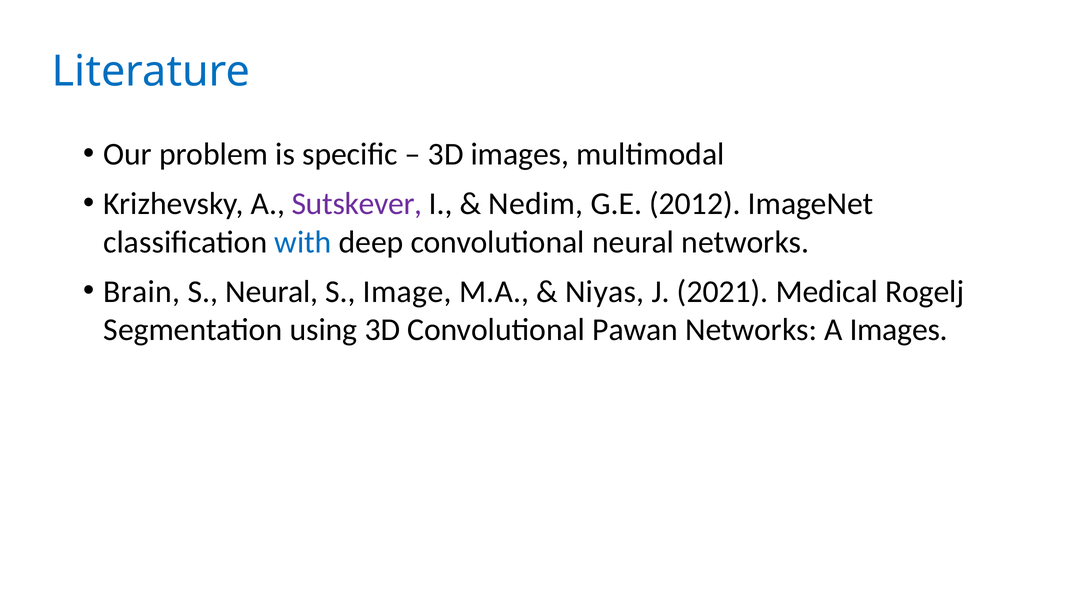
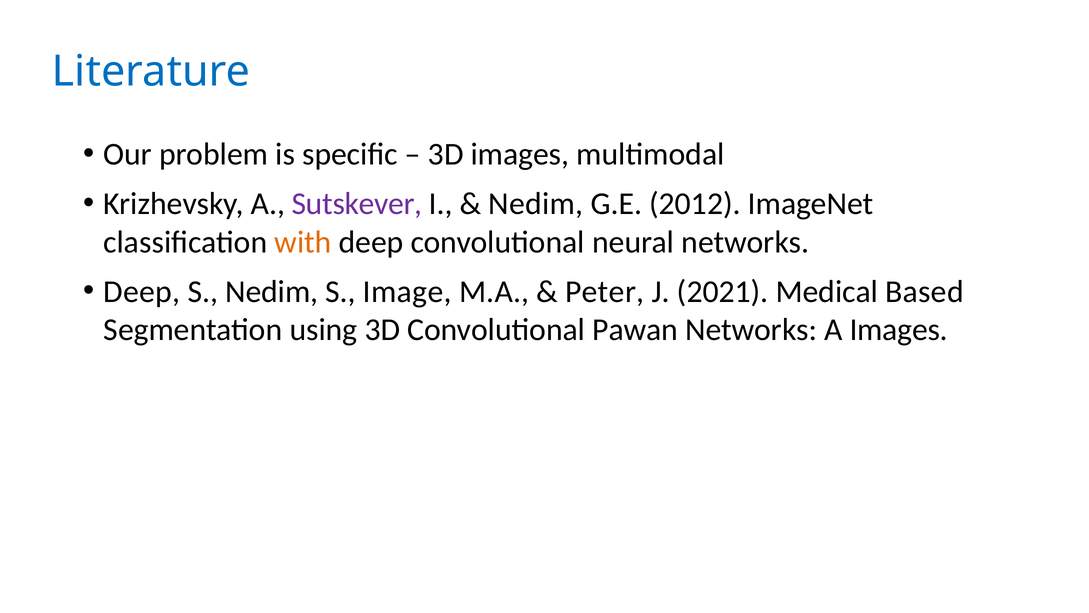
with colour: blue -> orange
Brain at (142, 291): Brain -> Deep
S Neural: Neural -> Nedim
Niyas: Niyas -> Peter
Rogelj: Rogelj -> Based
